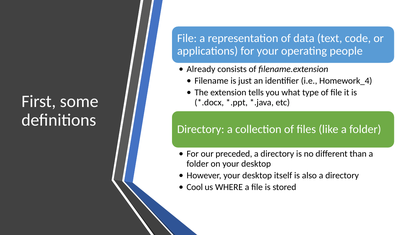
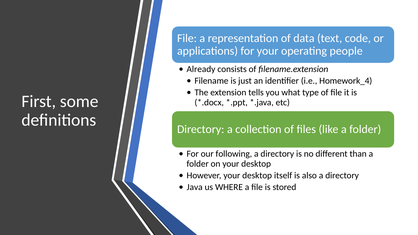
preceded: preceded -> following
Cool: Cool -> Java
